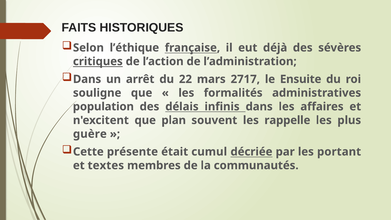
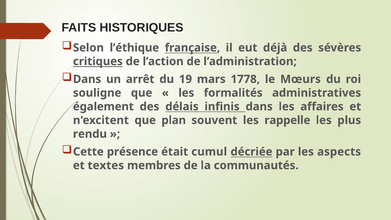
22: 22 -> 19
2717: 2717 -> 1778
Ensuite: Ensuite -> Mœurs
population: population -> également
guère: guère -> rendu
présente: présente -> présence
portant: portant -> aspects
